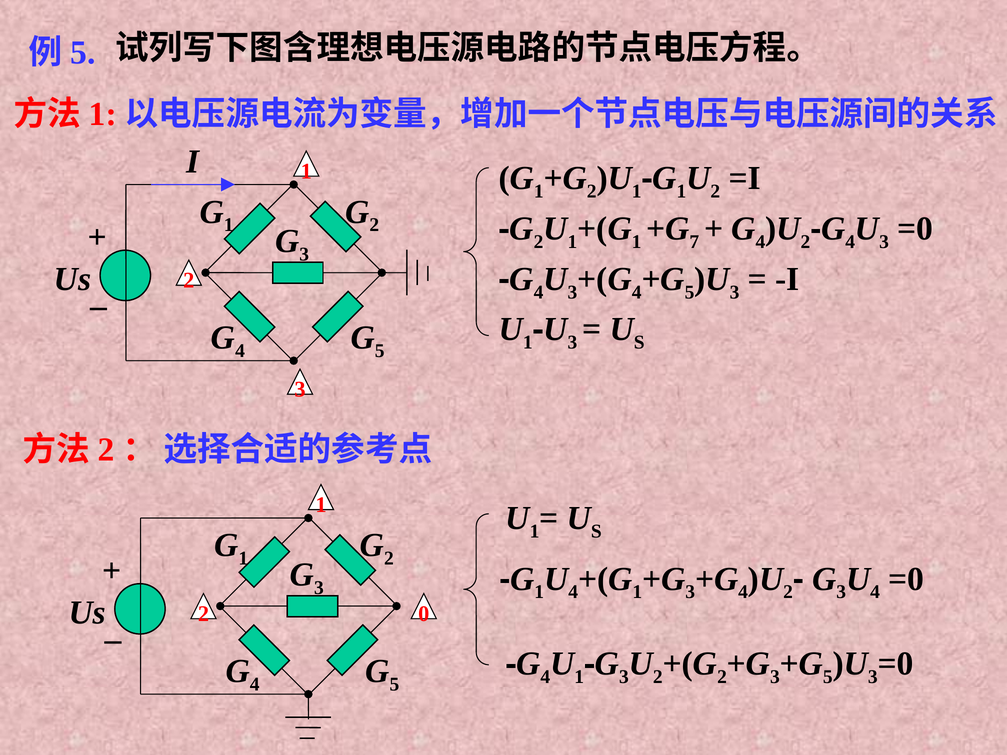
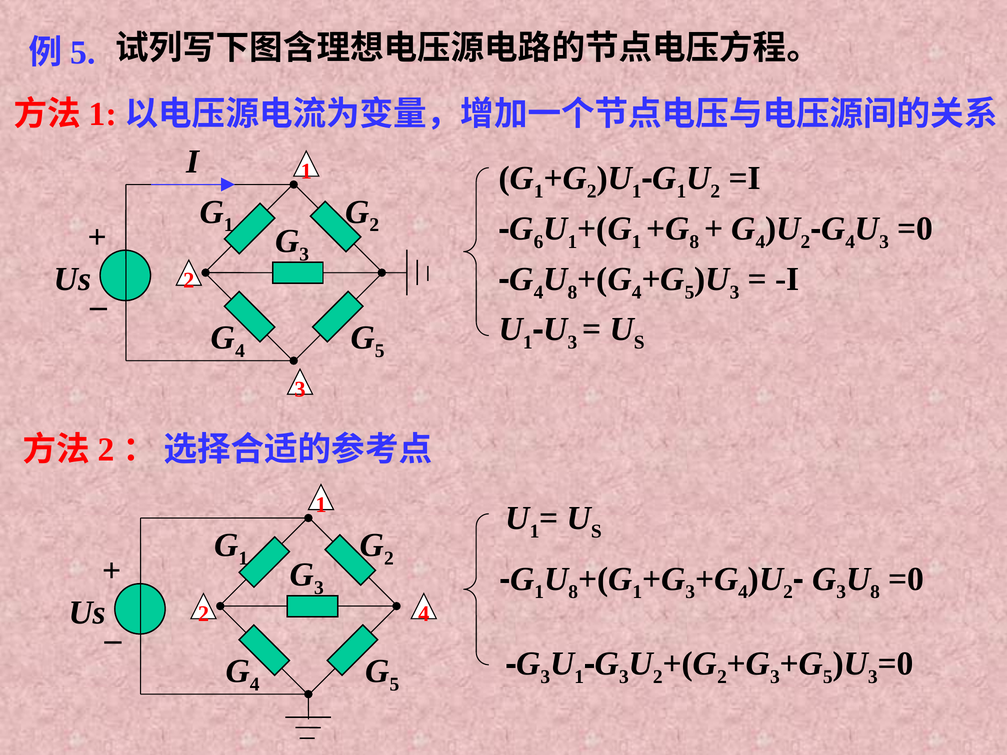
2 at (538, 242): 2 -> 6
7 at (694, 242): 7 -> 8
3 at (572, 292): 3 -> 8
4 at (573, 592): 4 -> 8
4 at (875, 592): 4 -> 8
2 0: 0 -> 4
4 at (545, 677): 4 -> 3
